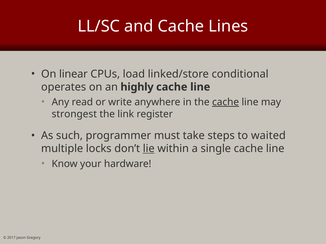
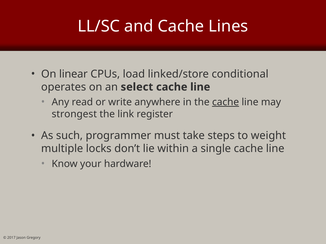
highly: highly -> select
waited: waited -> weight
lie underline: present -> none
